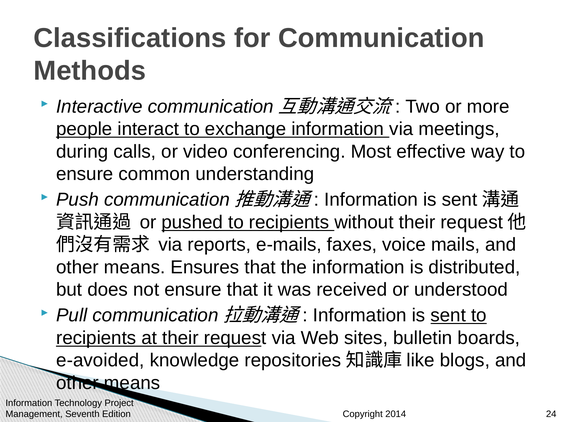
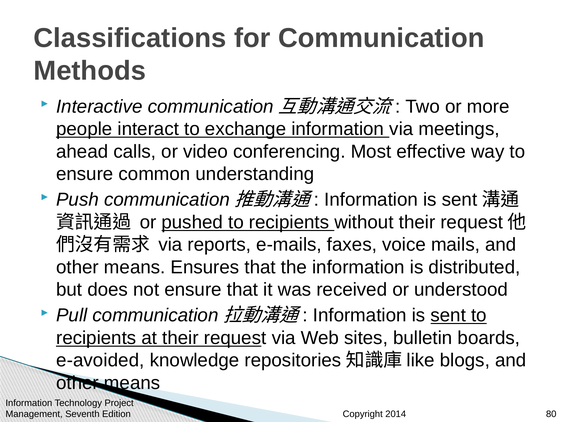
during: during -> ahead
24: 24 -> 80
